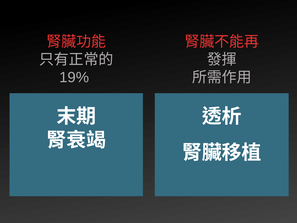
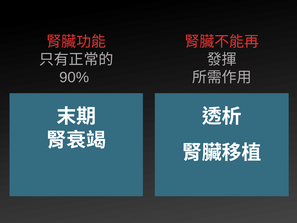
19%: 19% -> 90%
